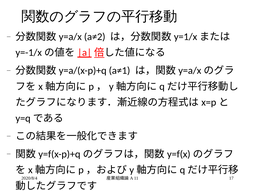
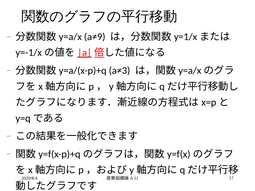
a≠2: a≠2 -> a≠9
a≠1: a≠1 -> a≠3
